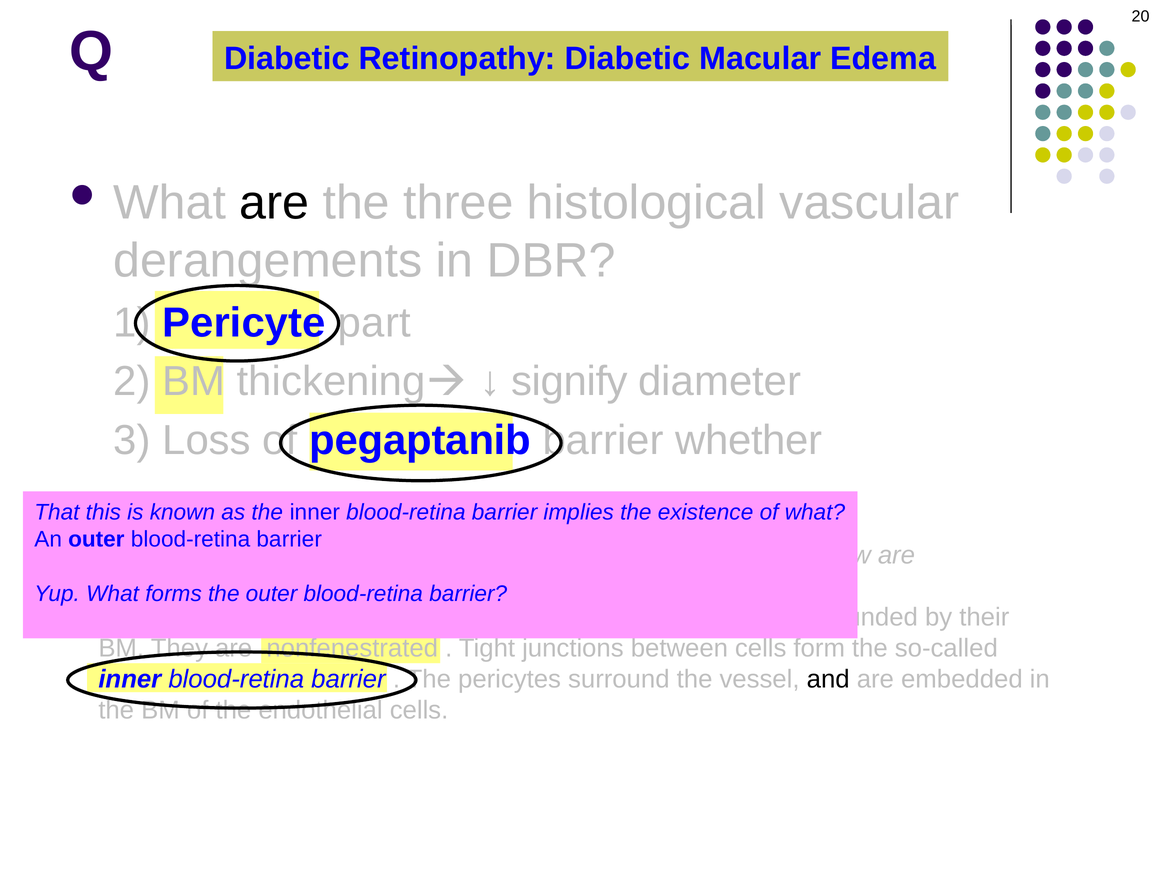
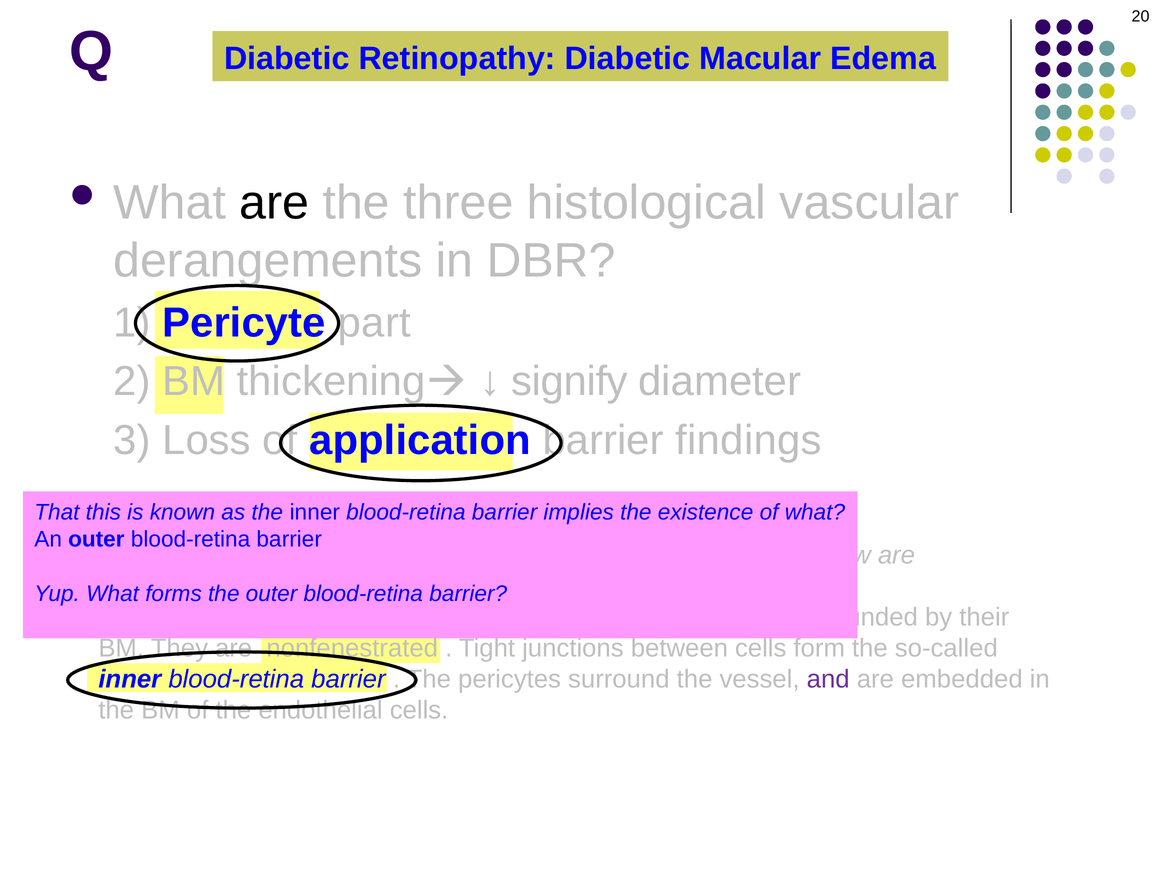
pegaptanib: pegaptanib -> application
whether: whether -> findings
and at (828, 679) colour: black -> purple
